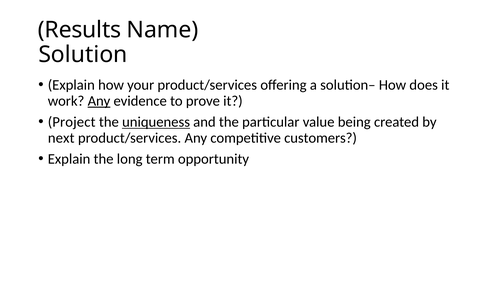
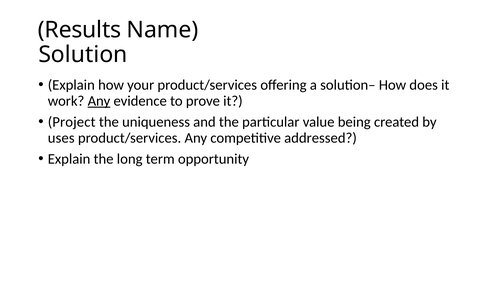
uniqueness underline: present -> none
next: next -> uses
customers: customers -> addressed
